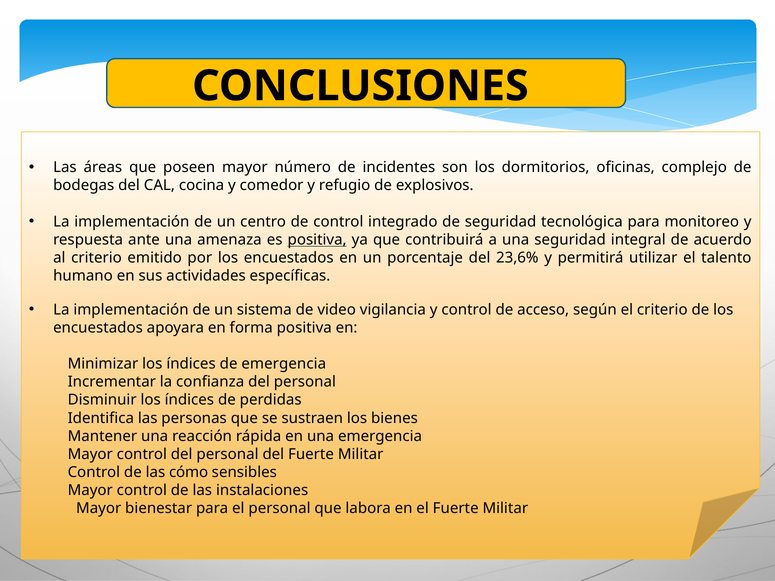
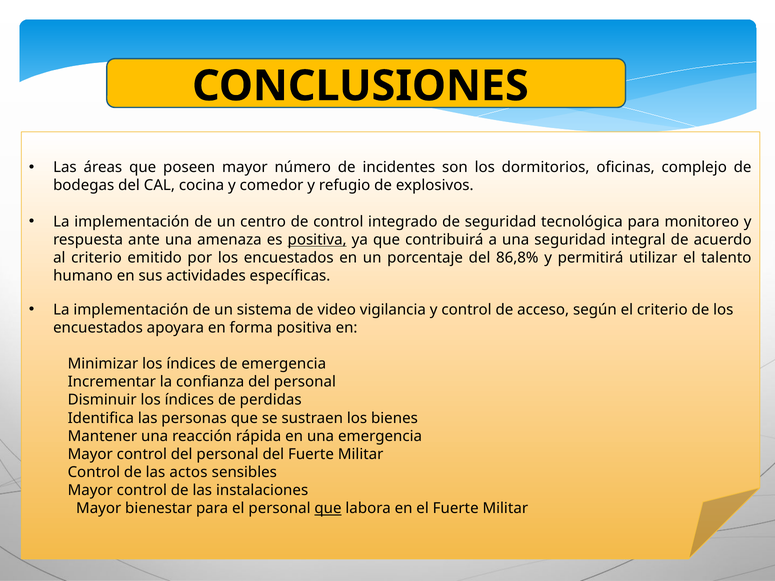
23,6%: 23,6% -> 86,8%
cómo: cómo -> actos
que at (328, 509) underline: none -> present
